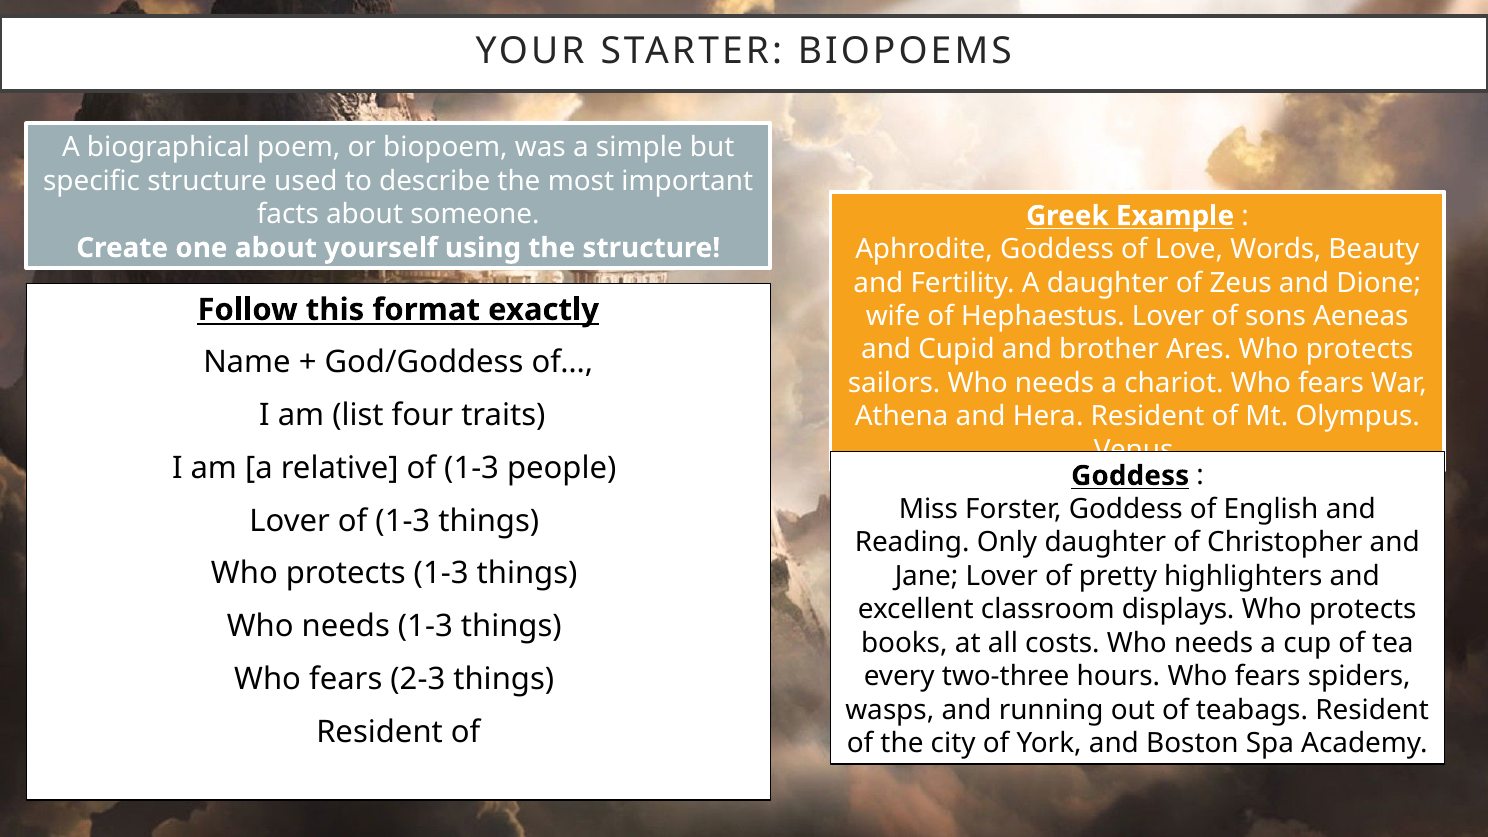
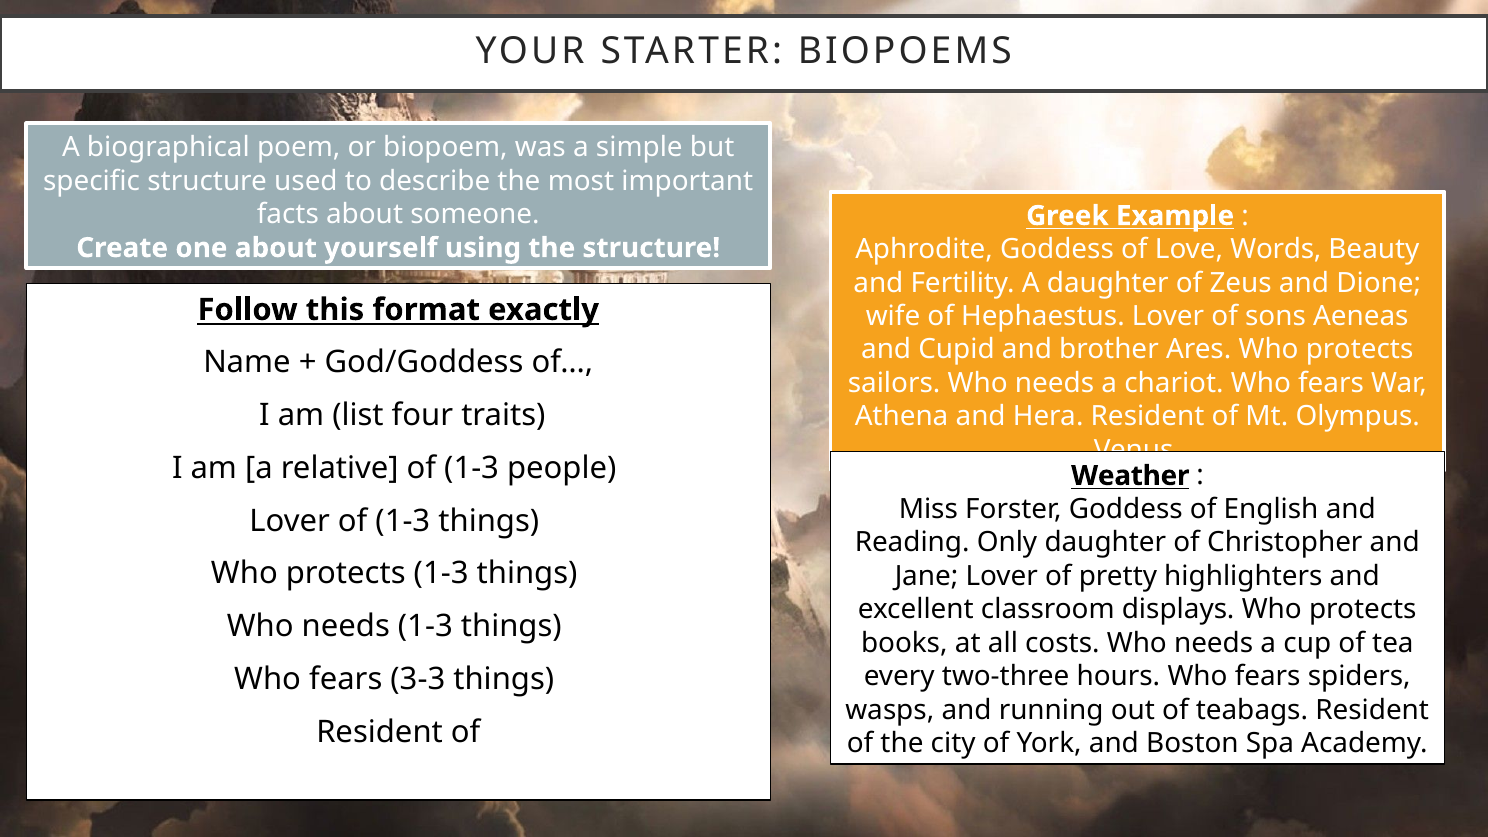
Goddess at (1130, 476): Goddess -> Weather
2-3: 2-3 -> 3-3
